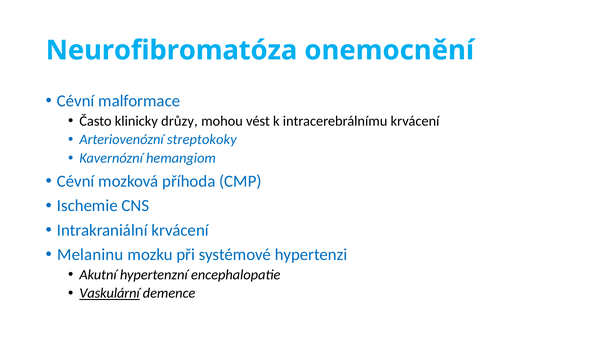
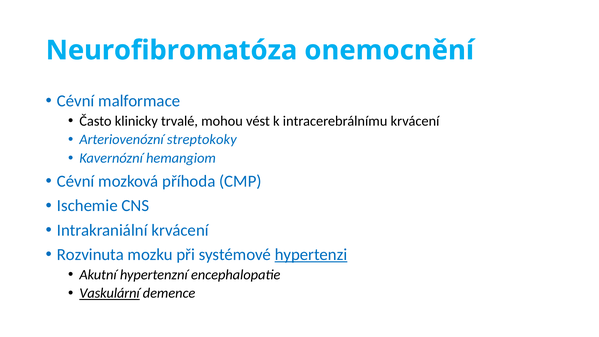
drůzy: drůzy -> trvalé
Melaninu: Melaninu -> Rozvinuta
hypertenzi underline: none -> present
